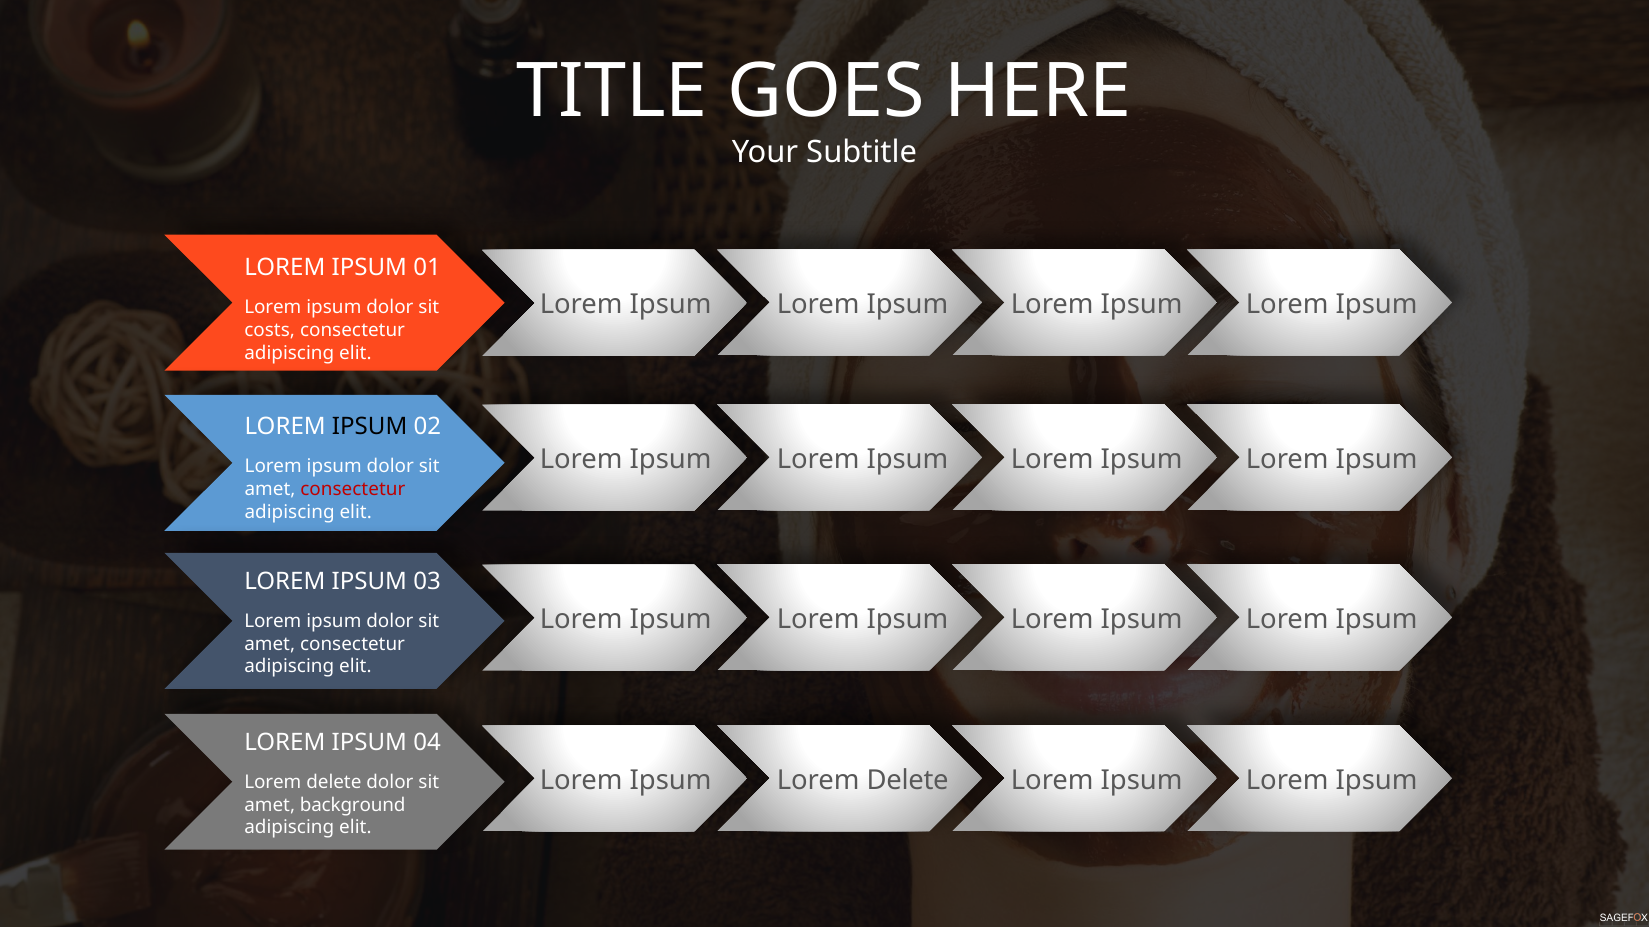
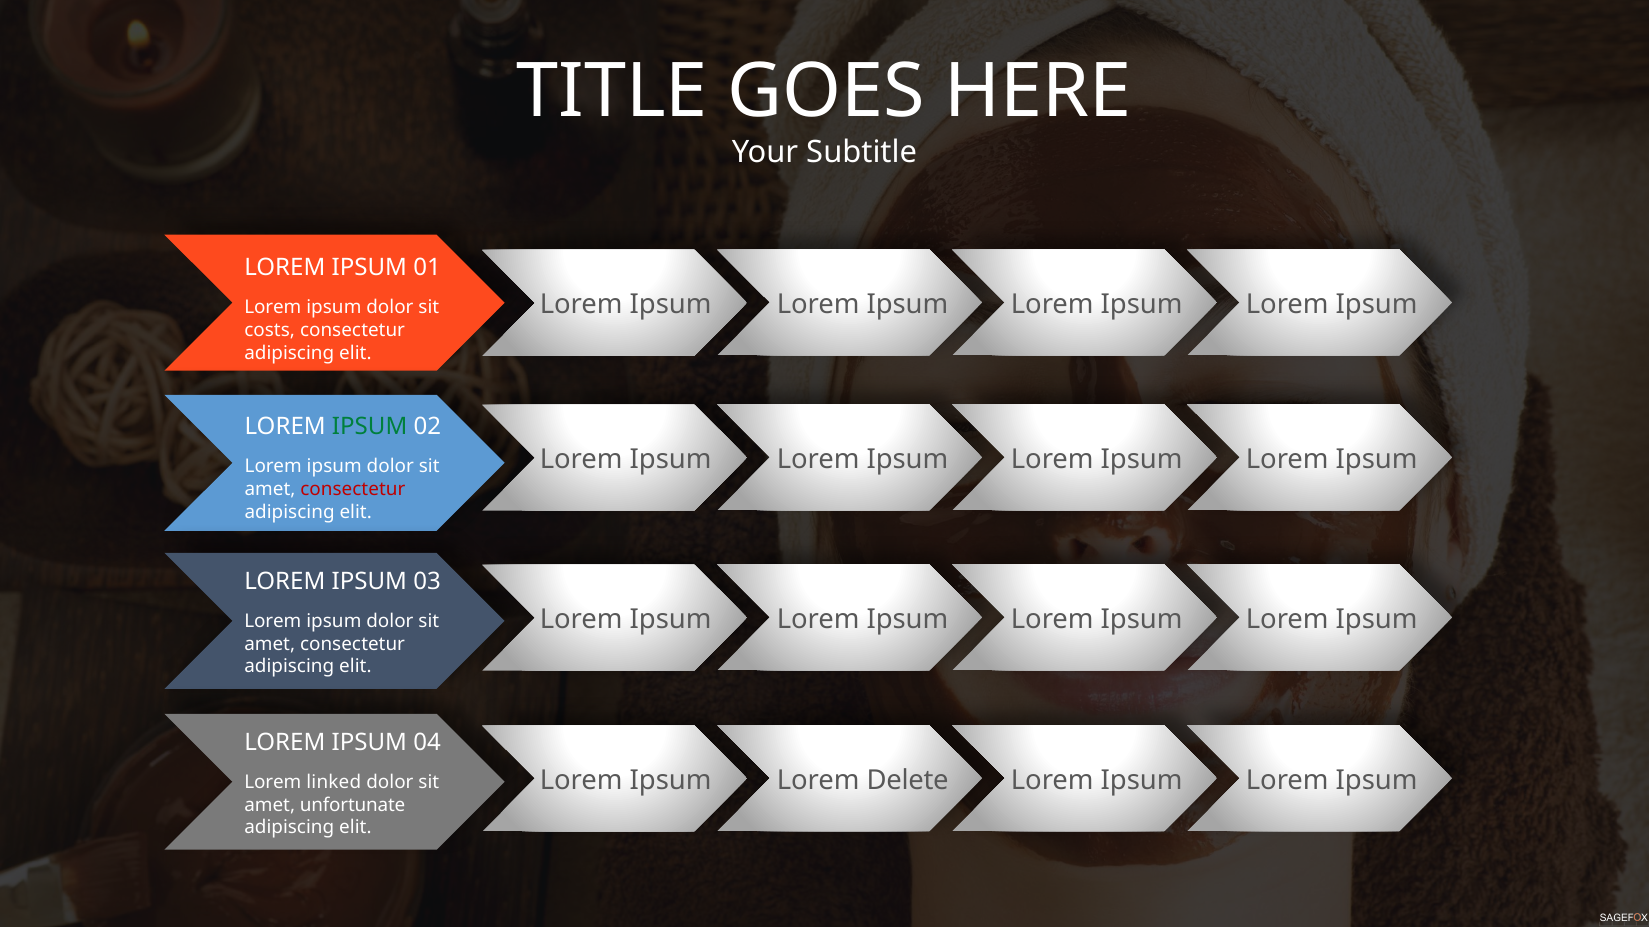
IPSUM at (370, 427) colour: black -> green
delete at (334, 783): delete -> linked
background: background -> unfortunate
